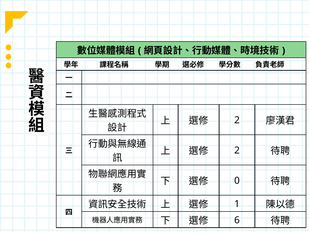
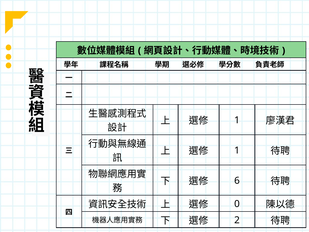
2 at (237, 120): 2 -> 1
2 at (237, 150): 2 -> 1
0: 0 -> 6
1: 1 -> 0
6: 6 -> 2
